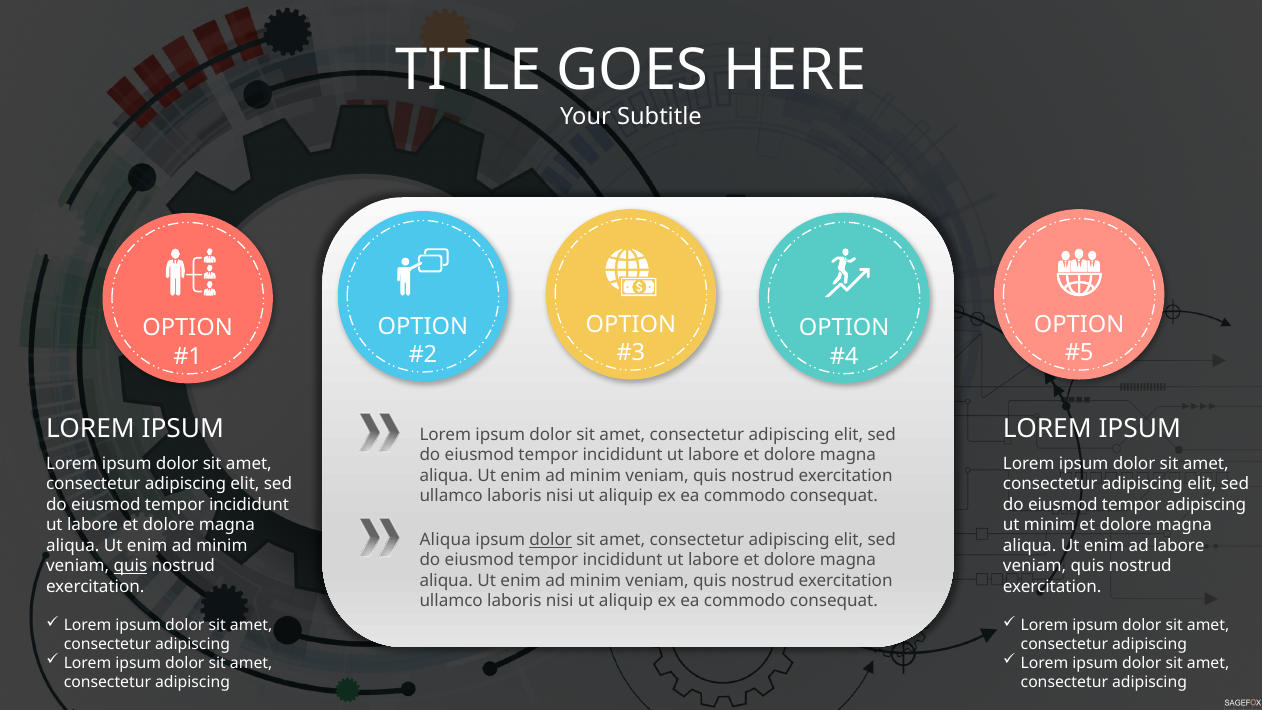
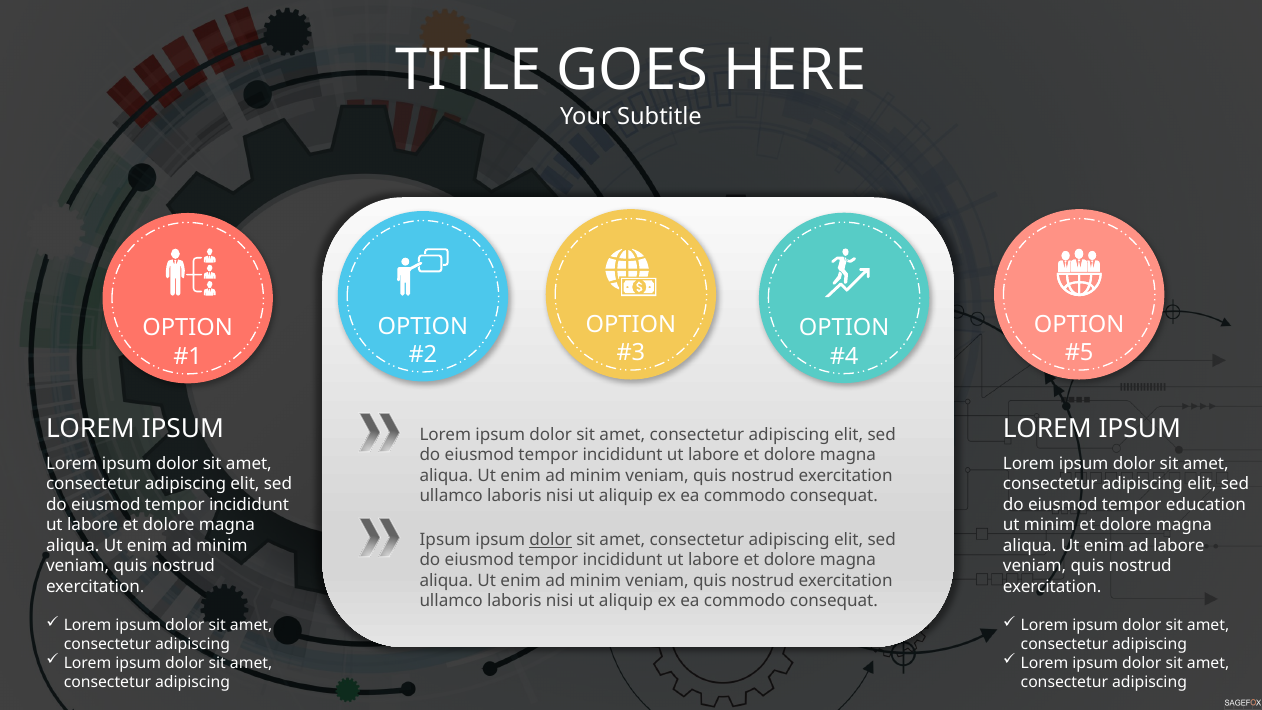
tempor adipiscing: adipiscing -> education
Aliqua at (445, 540): Aliqua -> Ipsum
quis at (130, 566) underline: present -> none
